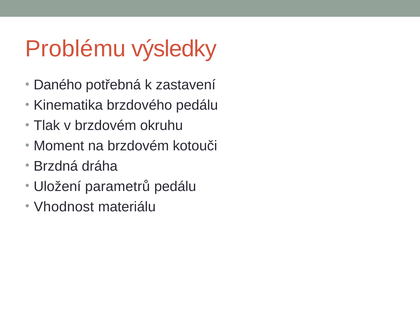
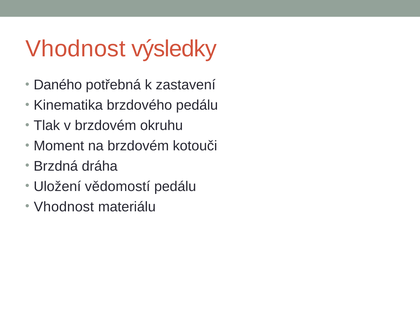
Problému at (76, 49): Problému -> Vhodnost
parametrů: parametrů -> vědomostí
